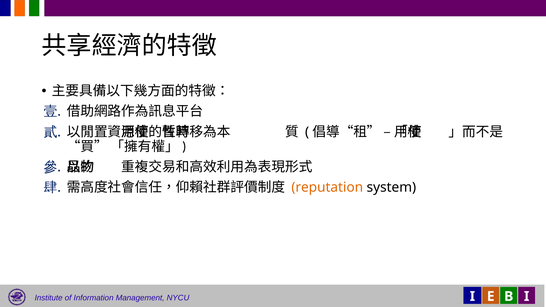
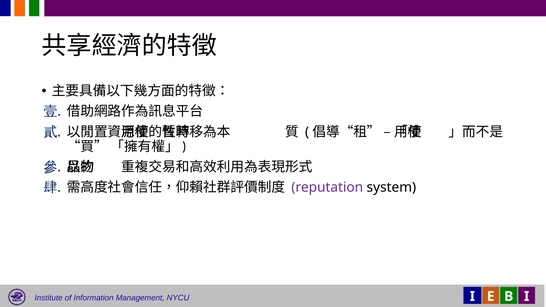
reputation colour: orange -> purple
